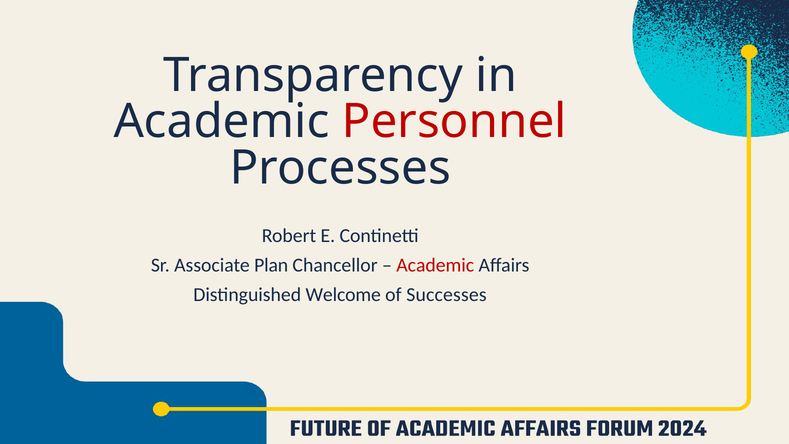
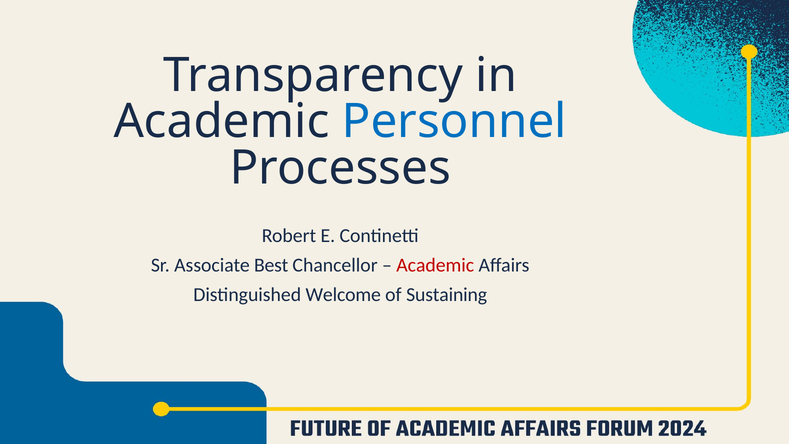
Personnel colour: red -> blue
Plan: Plan -> Best
Successes: Successes -> Sustaining
